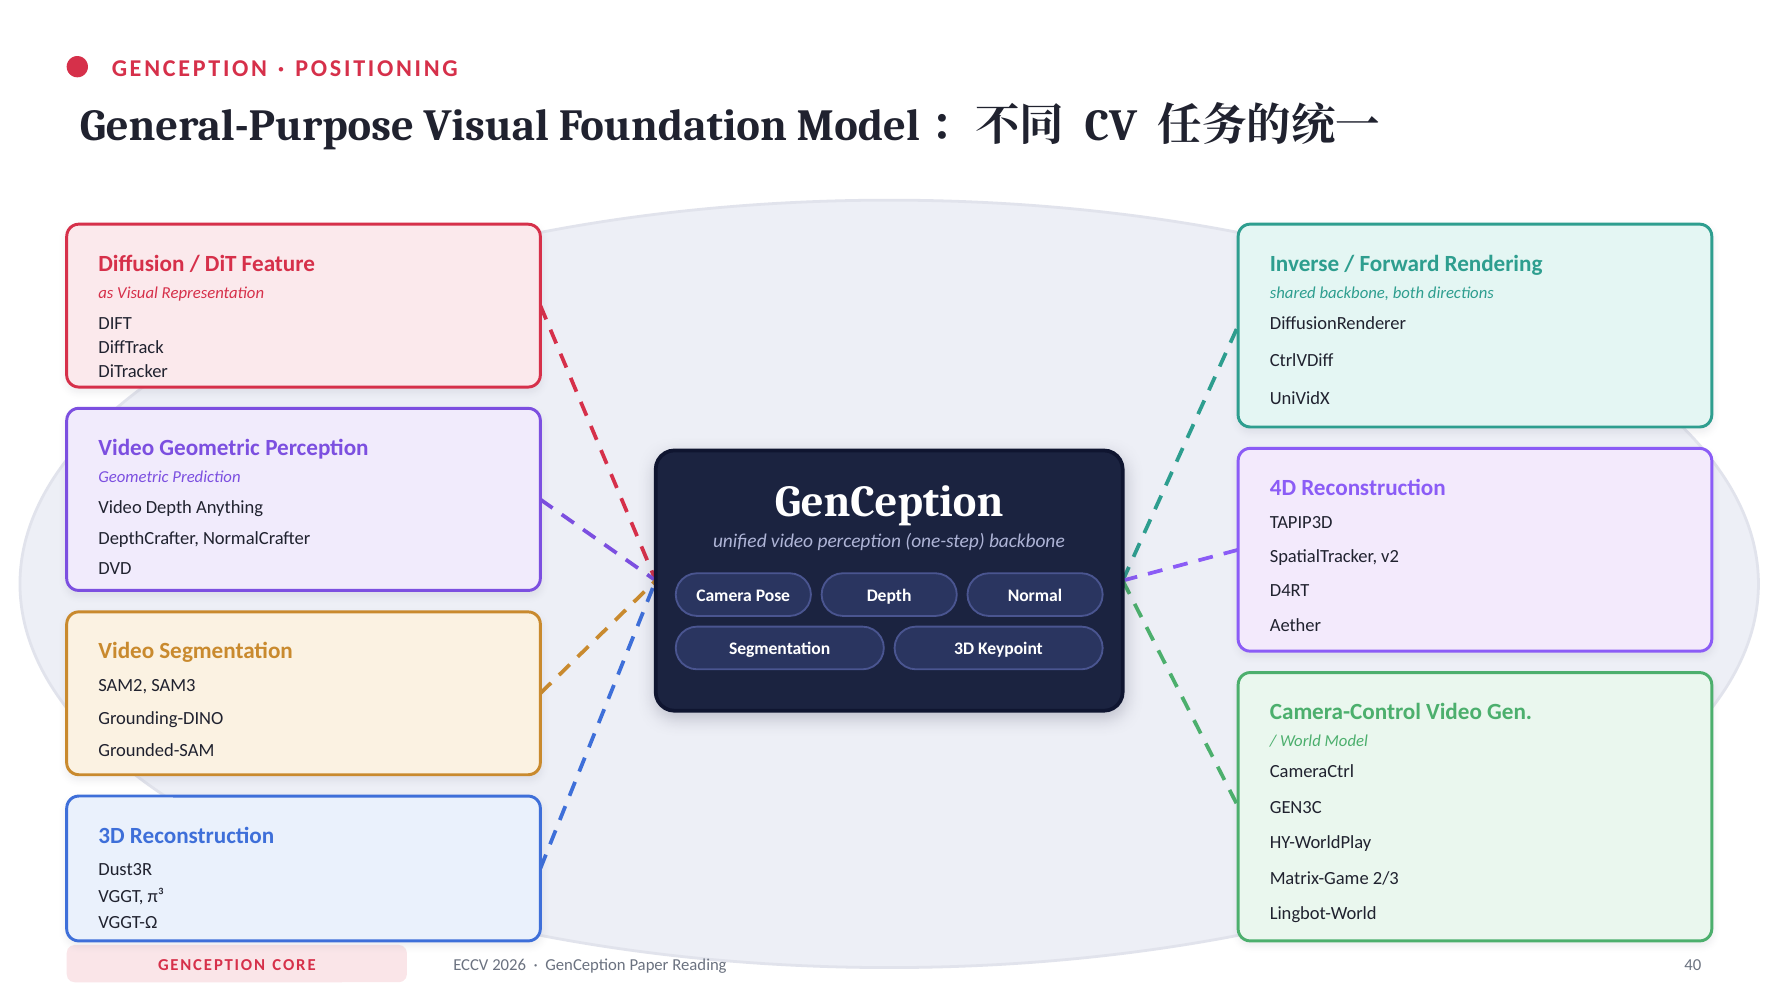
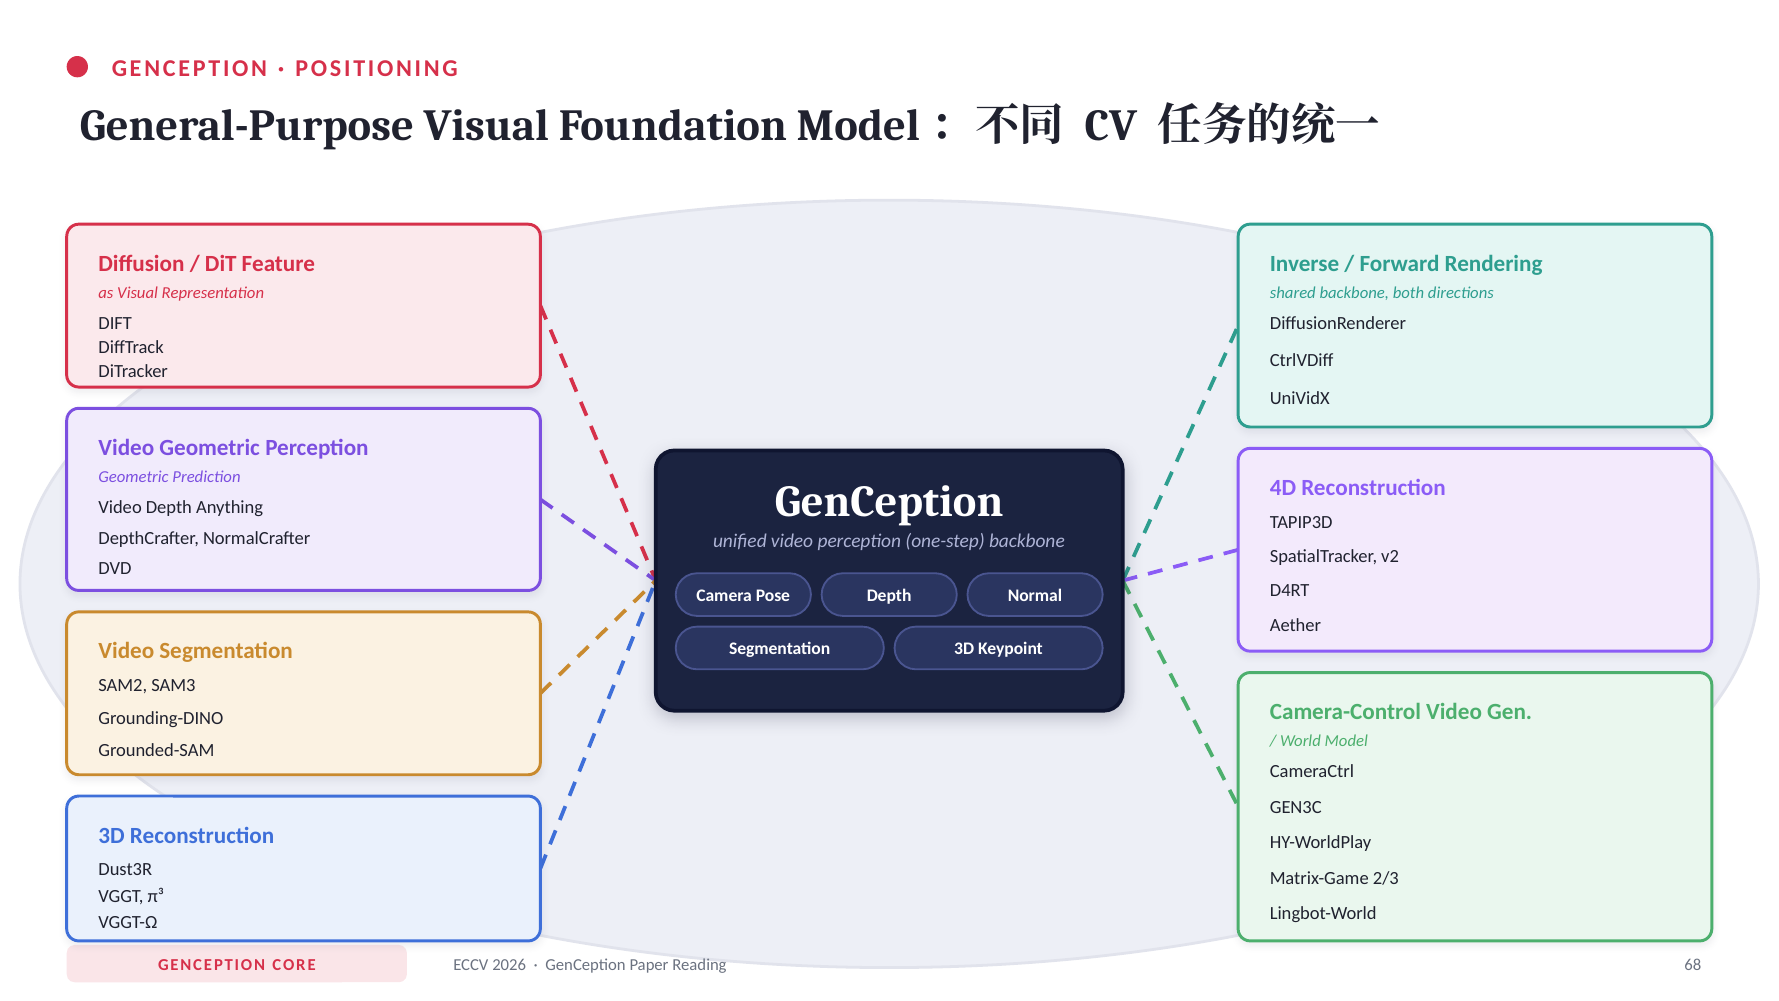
40: 40 -> 68
